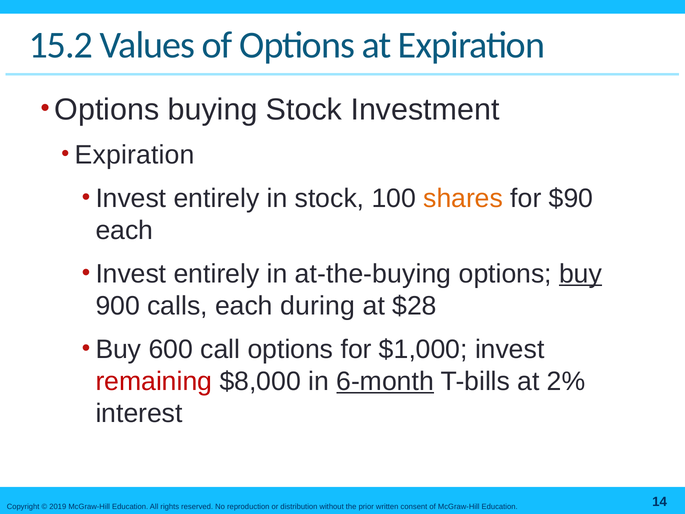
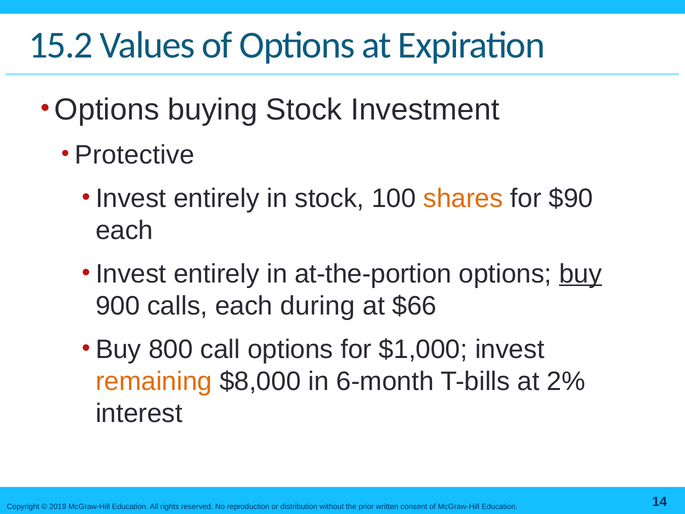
Expiration at (135, 155): Expiration -> Protective
at-the-buying: at-the-buying -> at-the-portion
$28: $28 -> $66
600: 600 -> 800
remaining colour: red -> orange
6-month underline: present -> none
